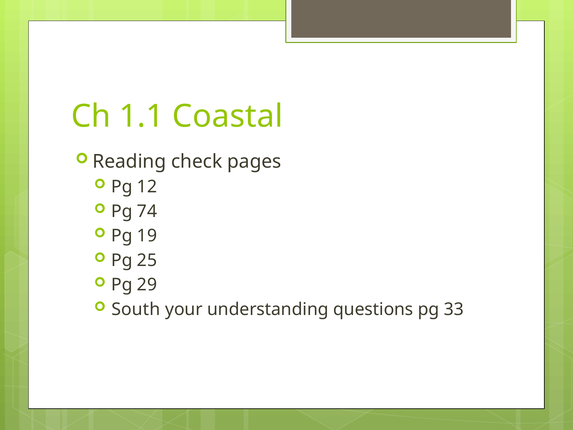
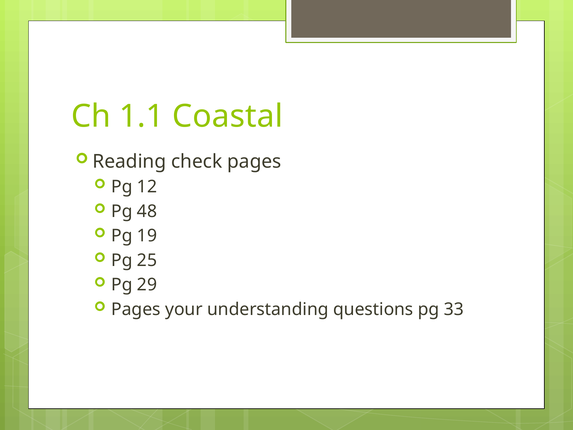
74: 74 -> 48
South at (136, 309): South -> Pages
